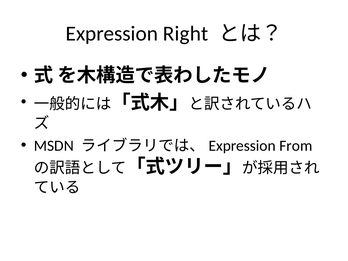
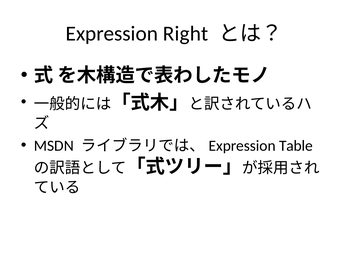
From: From -> Table
